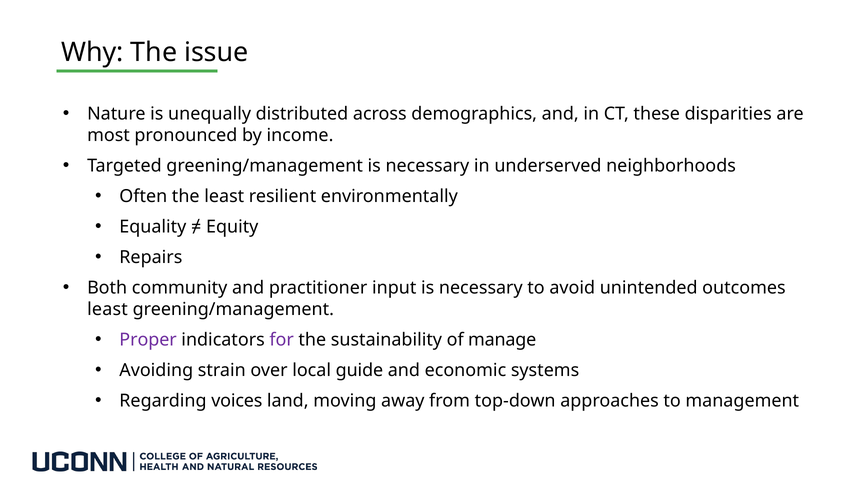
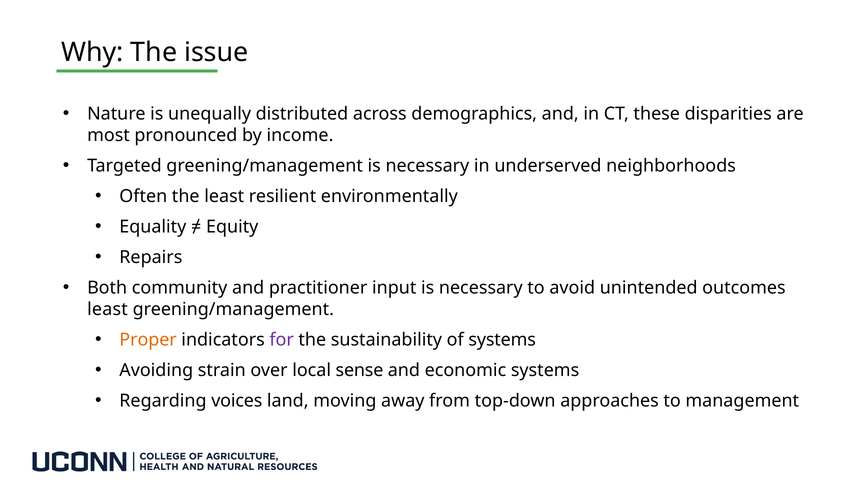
Proper colour: purple -> orange
of manage: manage -> systems
guide: guide -> sense
